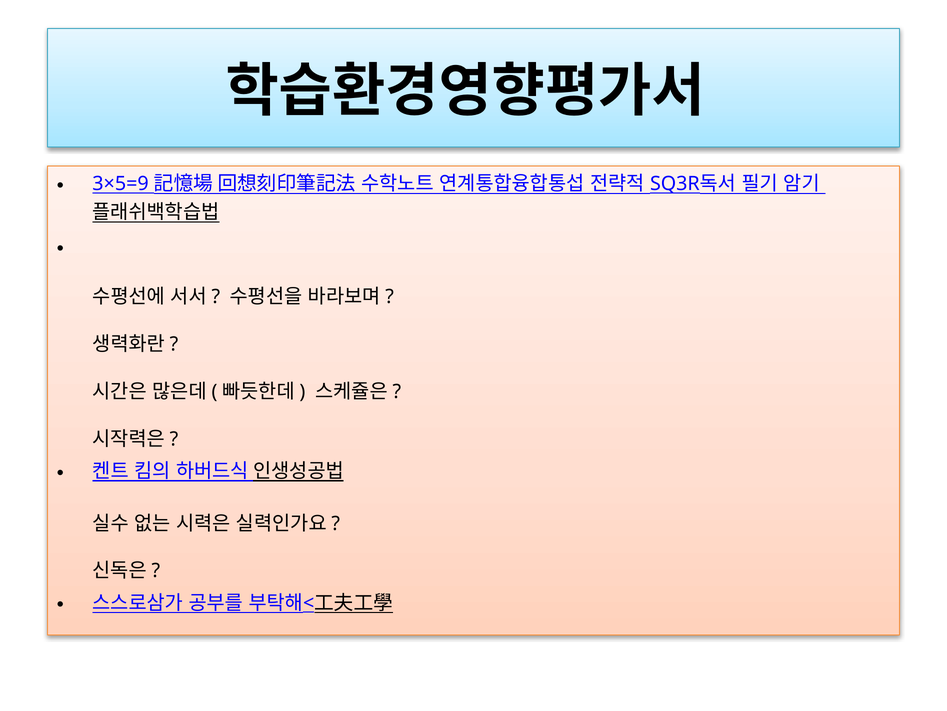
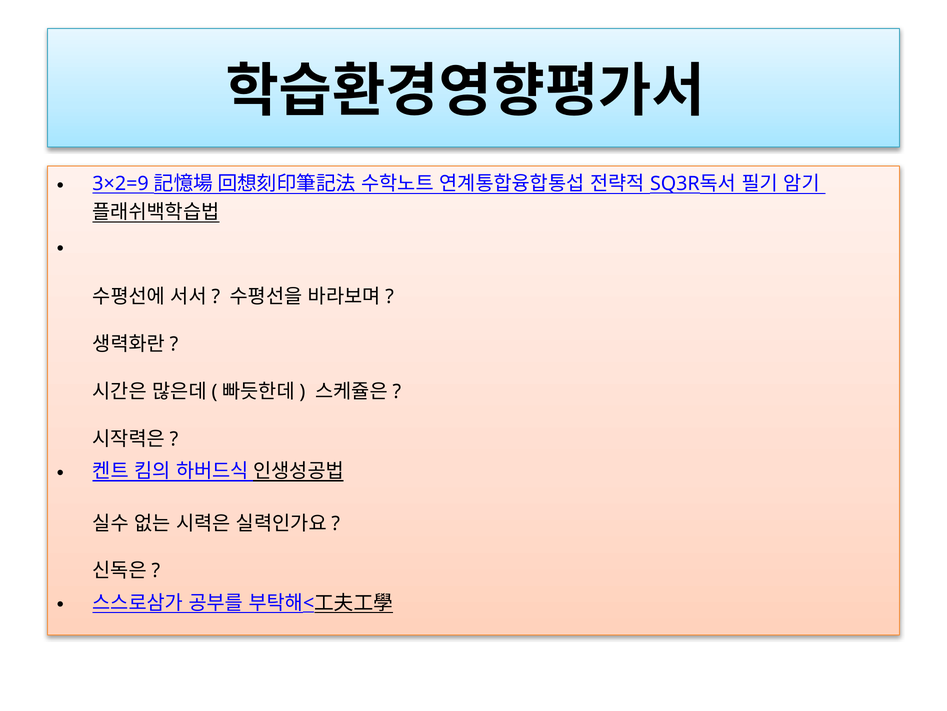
3×5=9: 3×5=9 -> 3×2=9
